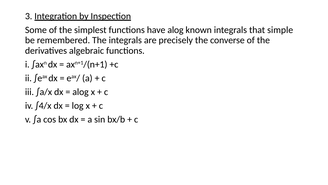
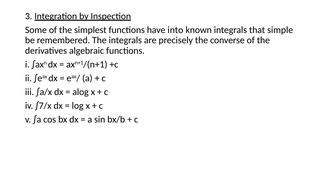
have alog: alog -> into
∫4/x: ∫4/x -> ∫7/x
